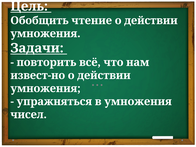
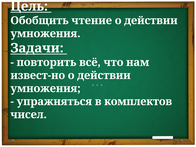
в умножения: умножения -> комплектов
